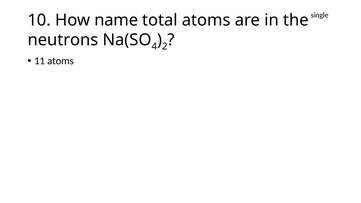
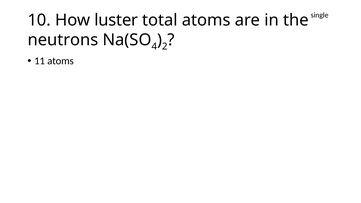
name: name -> luster
